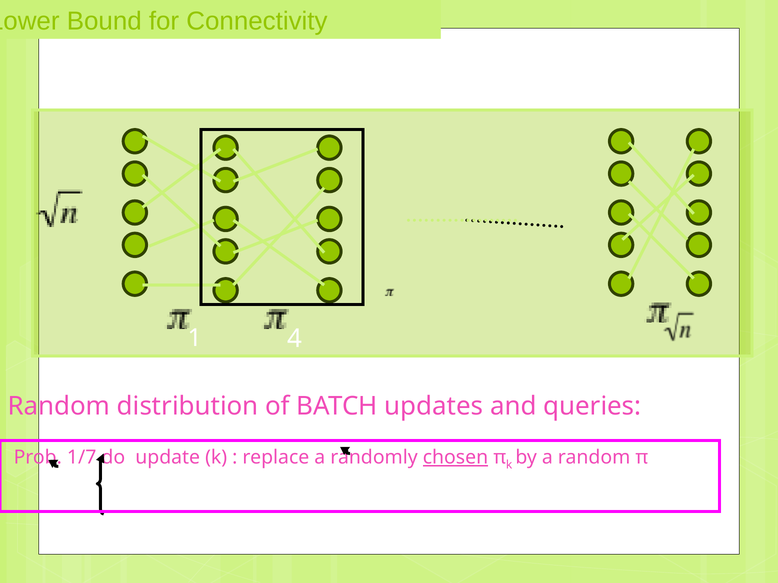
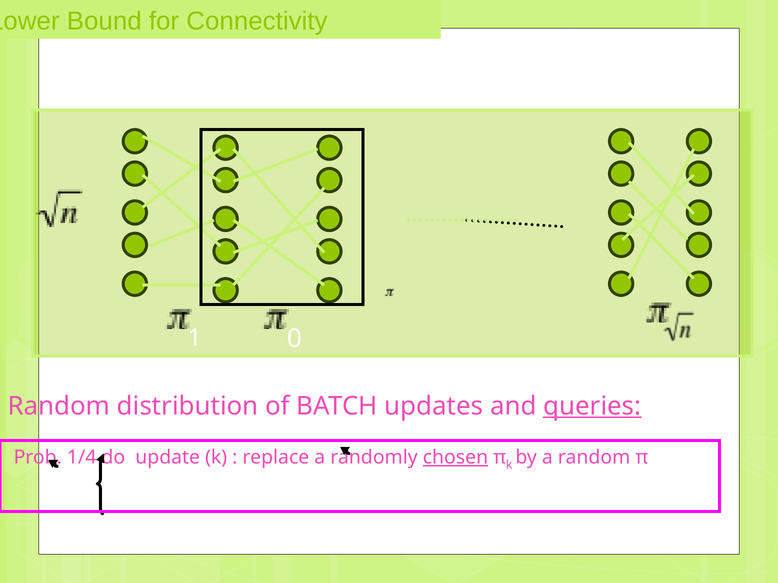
4: 4 -> 0
queries underline: none -> present
1/7: 1/7 -> 1/4
